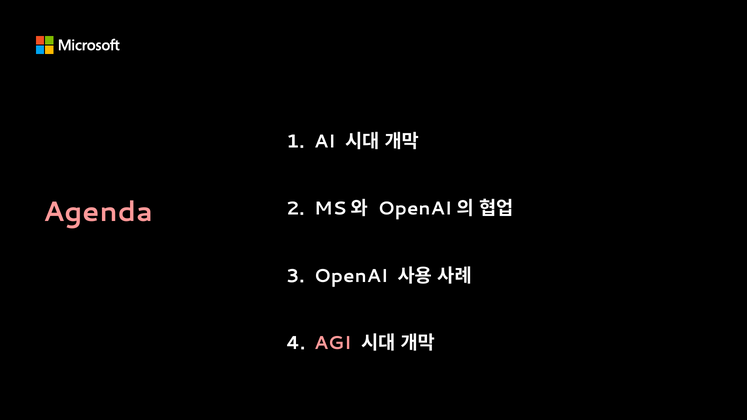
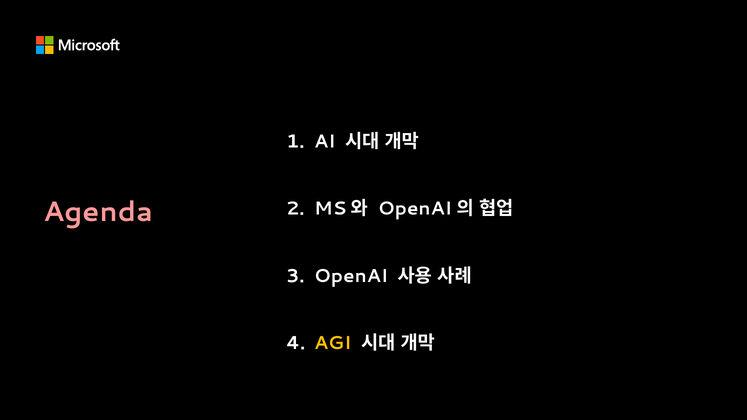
AGI colour: pink -> yellow
